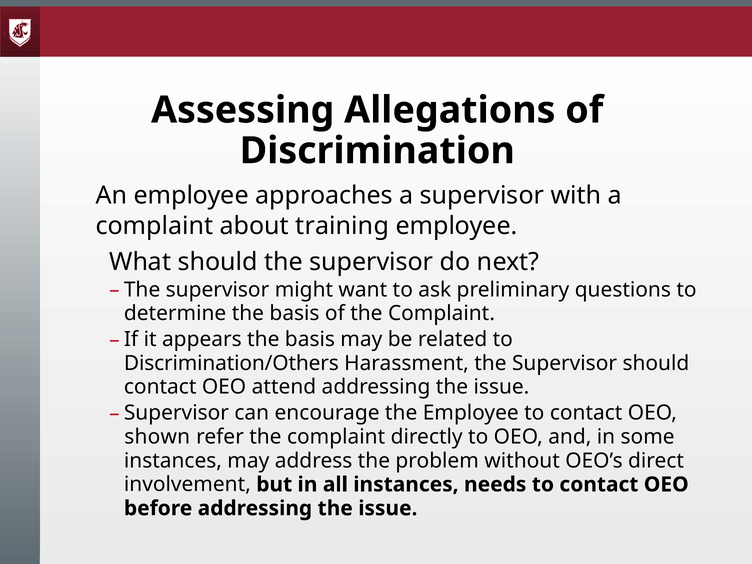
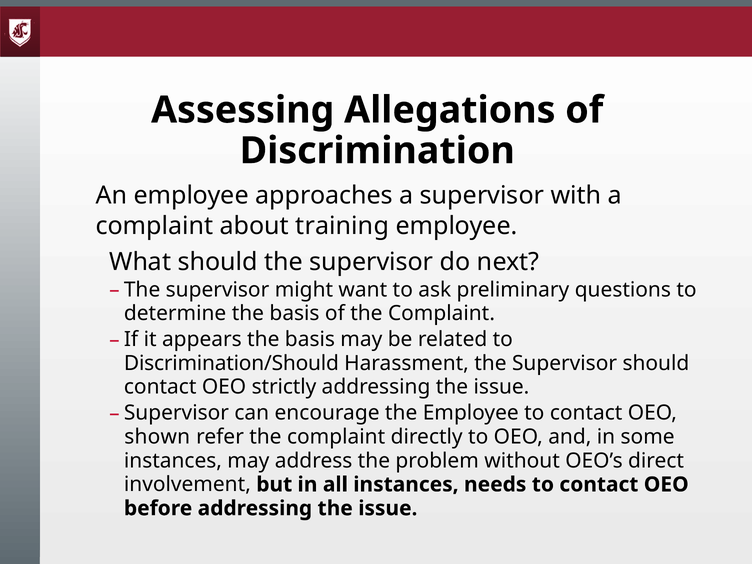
Discrimination/Others: Discrimination/Others -> Discrimination/Should
attend: attend -> strictly
